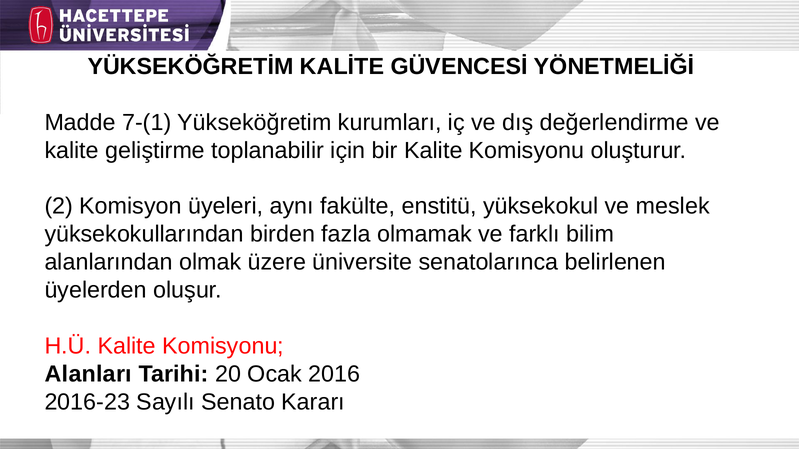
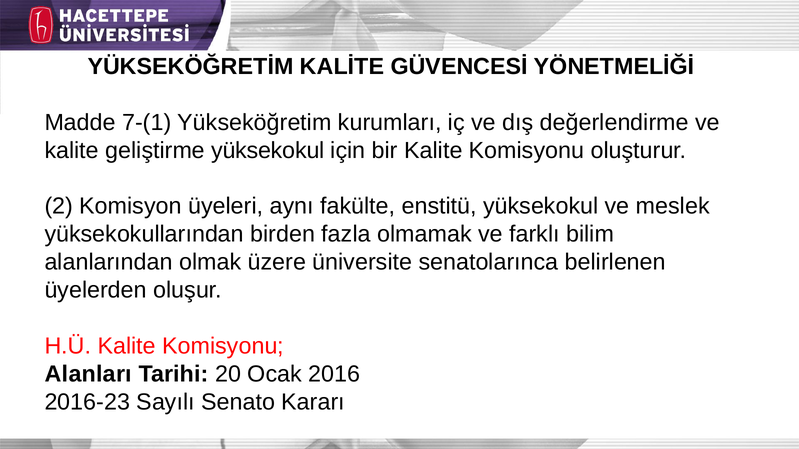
geliştirme toplanabilir: toplanabilir -> yüksekokul
